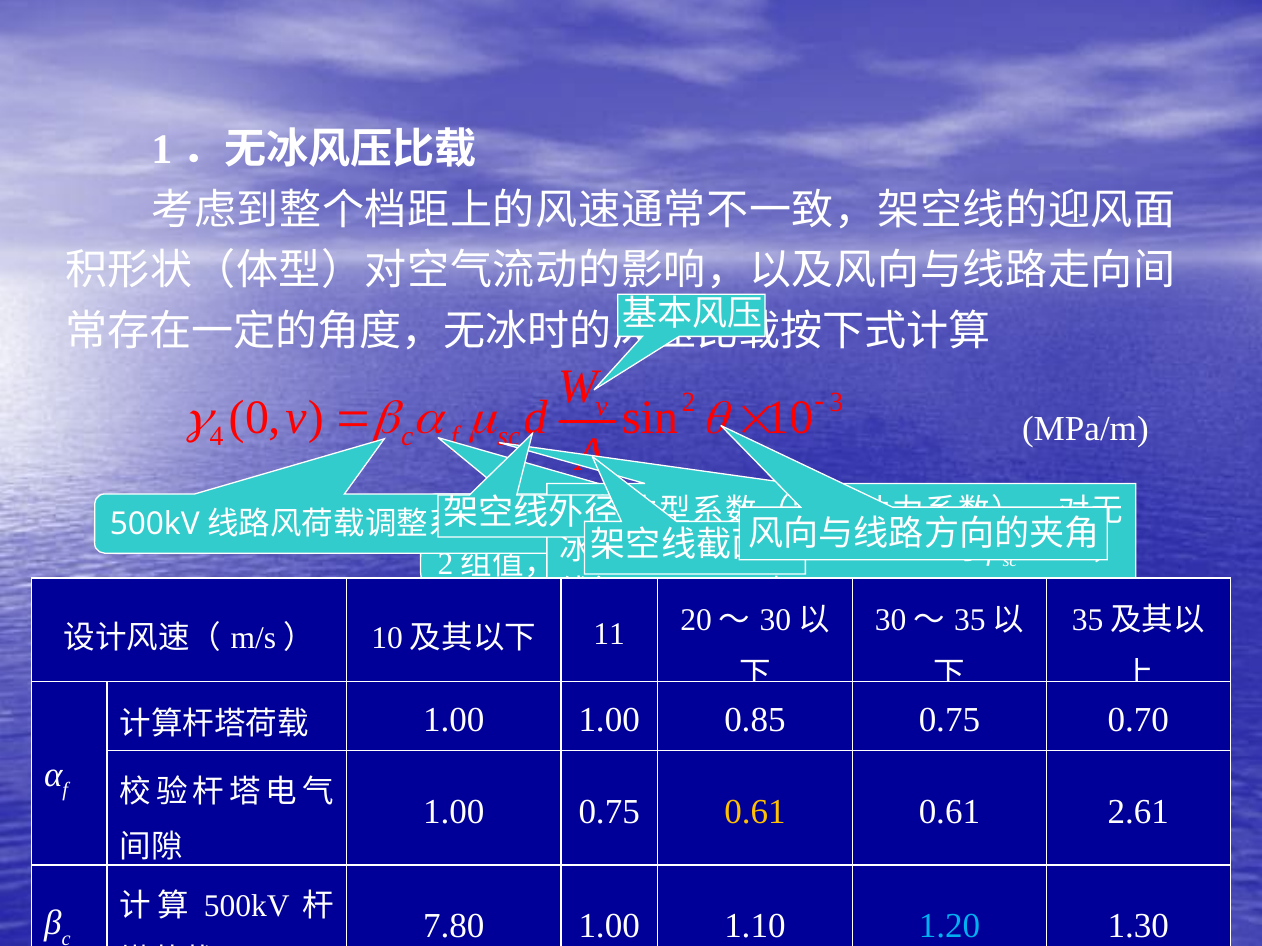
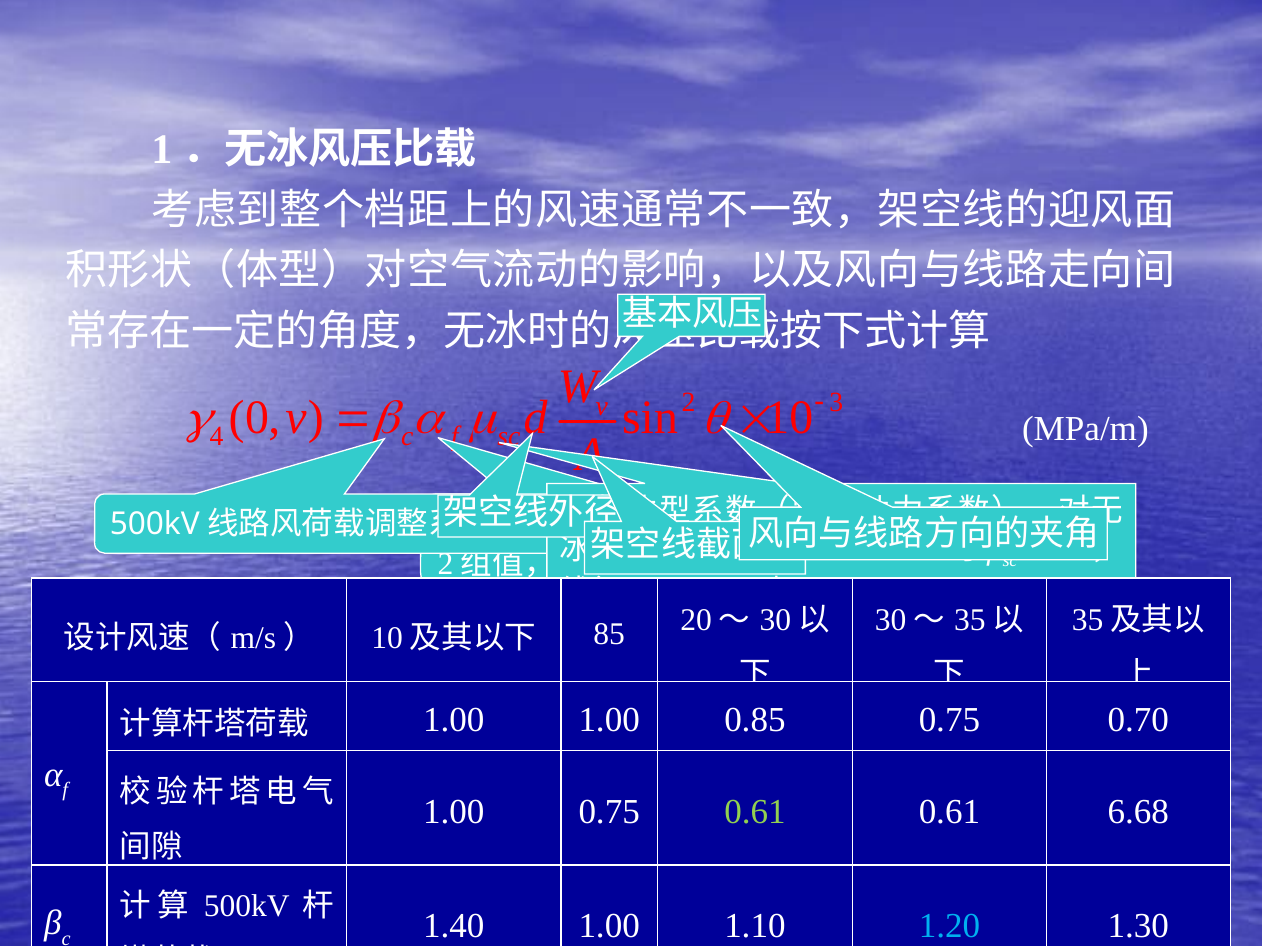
11: 11 -> 85
0.61 at (755, 812) colour: yellow -> light green
2.61: 2.61 -> 6.68
7.80: 7.80 -> 1.40
